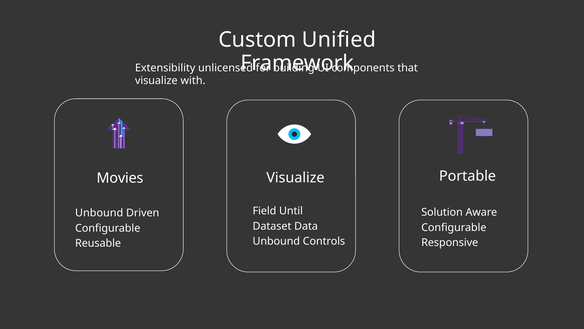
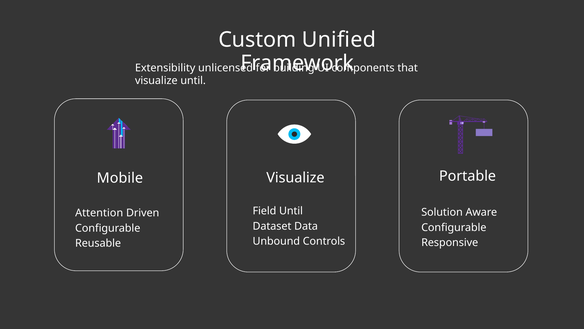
visualize with: with -> until
Movies: Movies -> Mobile
Unbound at (99, 213): Unbound -> Attention
